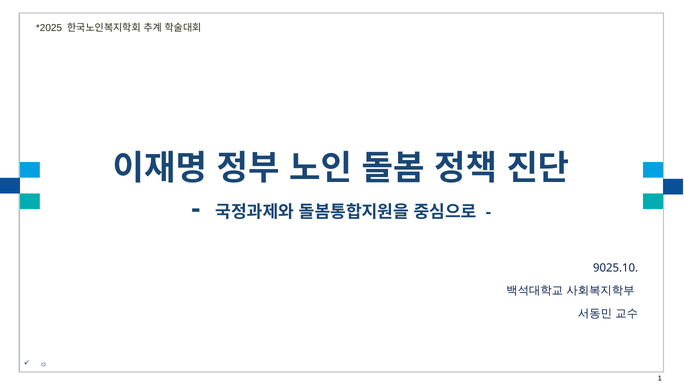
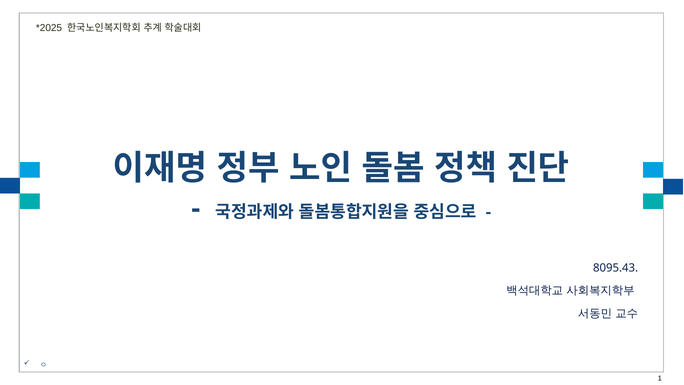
9025.10: 9025.10 -> 8095.43
